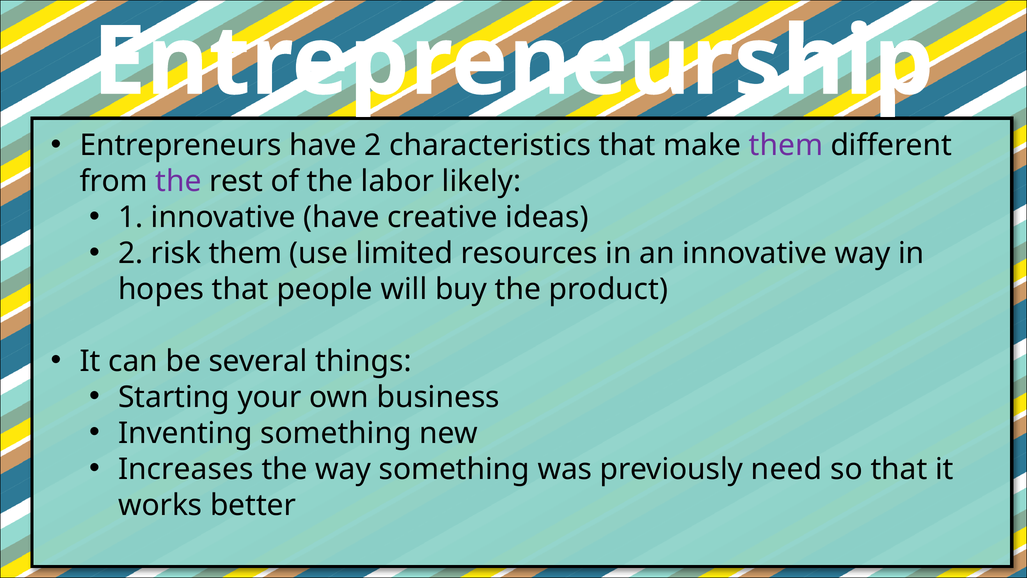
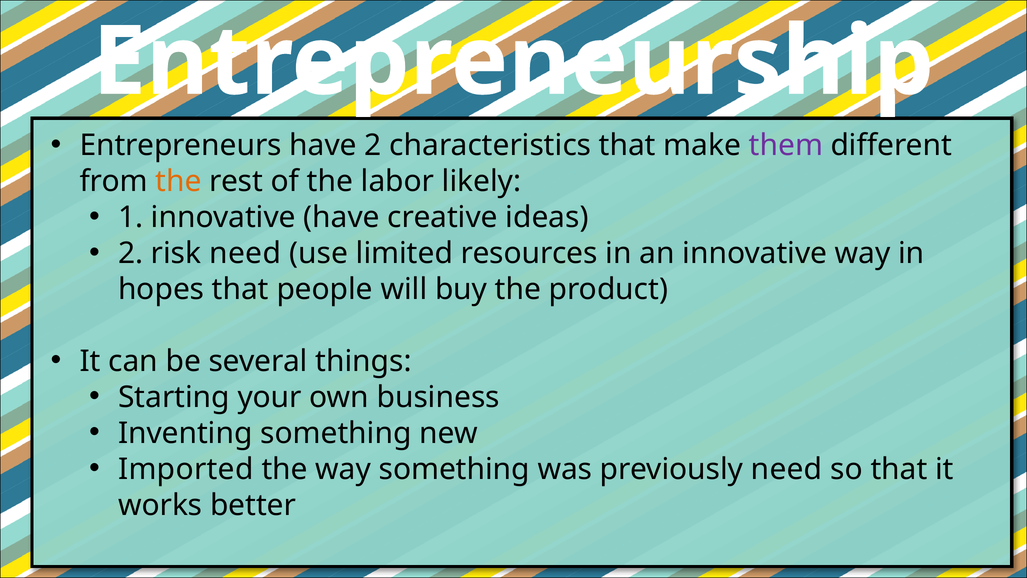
the at (179, 181) colour: purple -> orange
risk them: them -> need
Increases: Increases -> Imported
